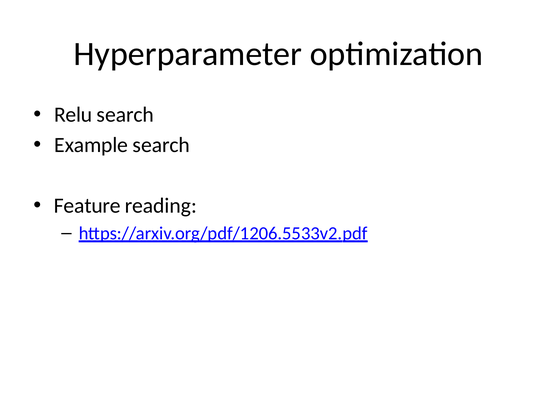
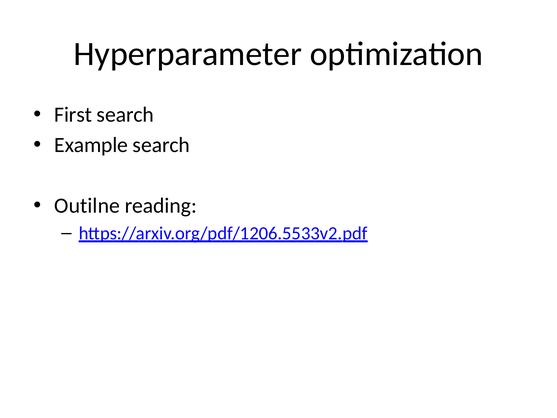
Relu: Relu -> First
Feature: Feature -> Outilne
